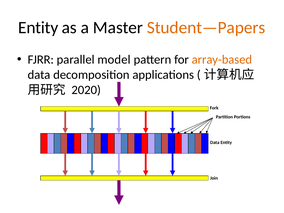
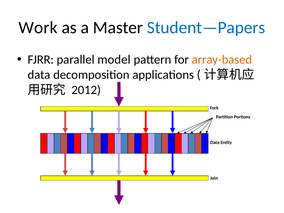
Entity at (38, 27): Entity -> Work
Student—Papers colour: orange -> blue
2020: 2020 -> 2012
